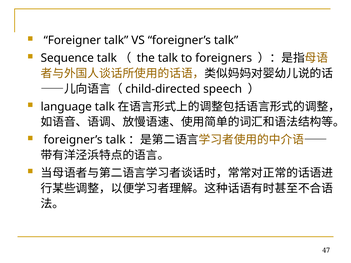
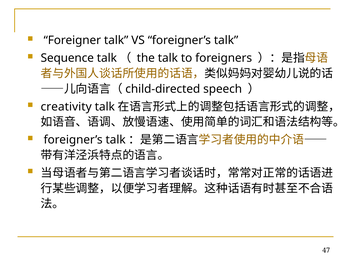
language: language -> creativity
